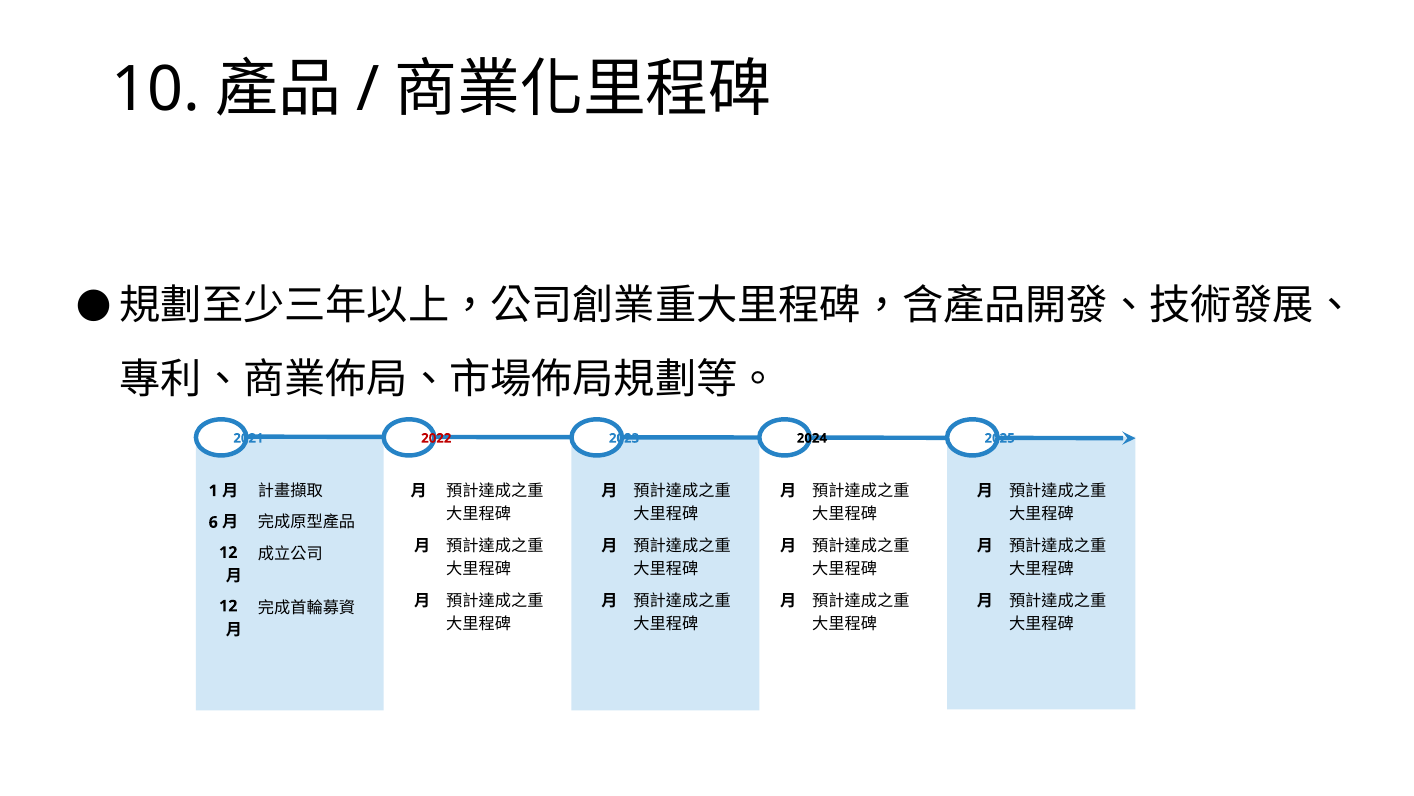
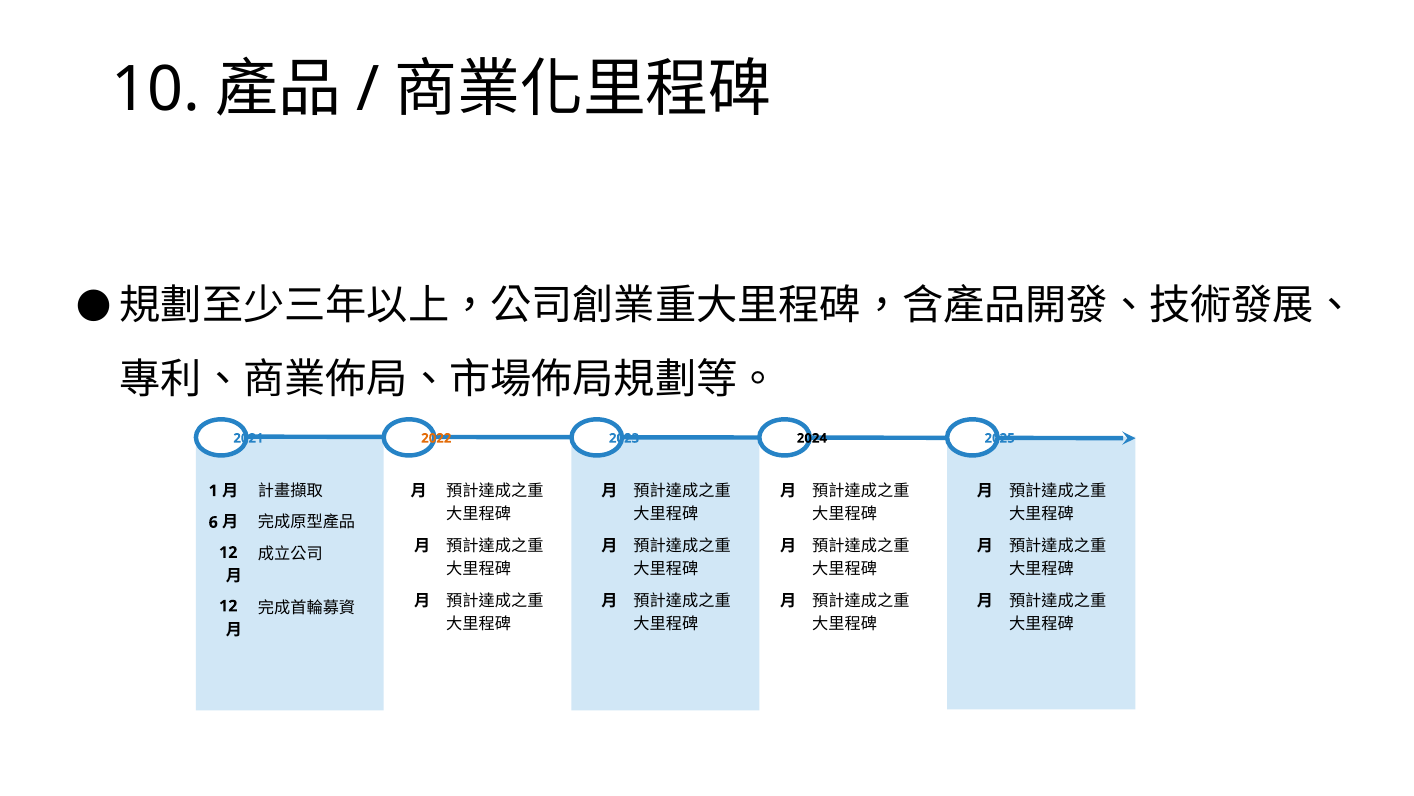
2022 colour: red -> orange
